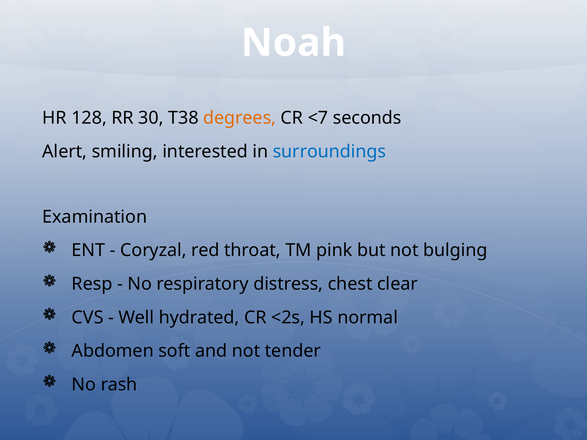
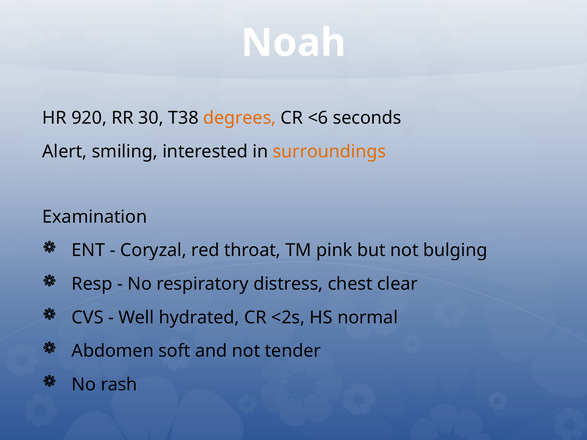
128: 128 -> 920
<7: <7 -> <6
surroundings colour: blue -> orange
